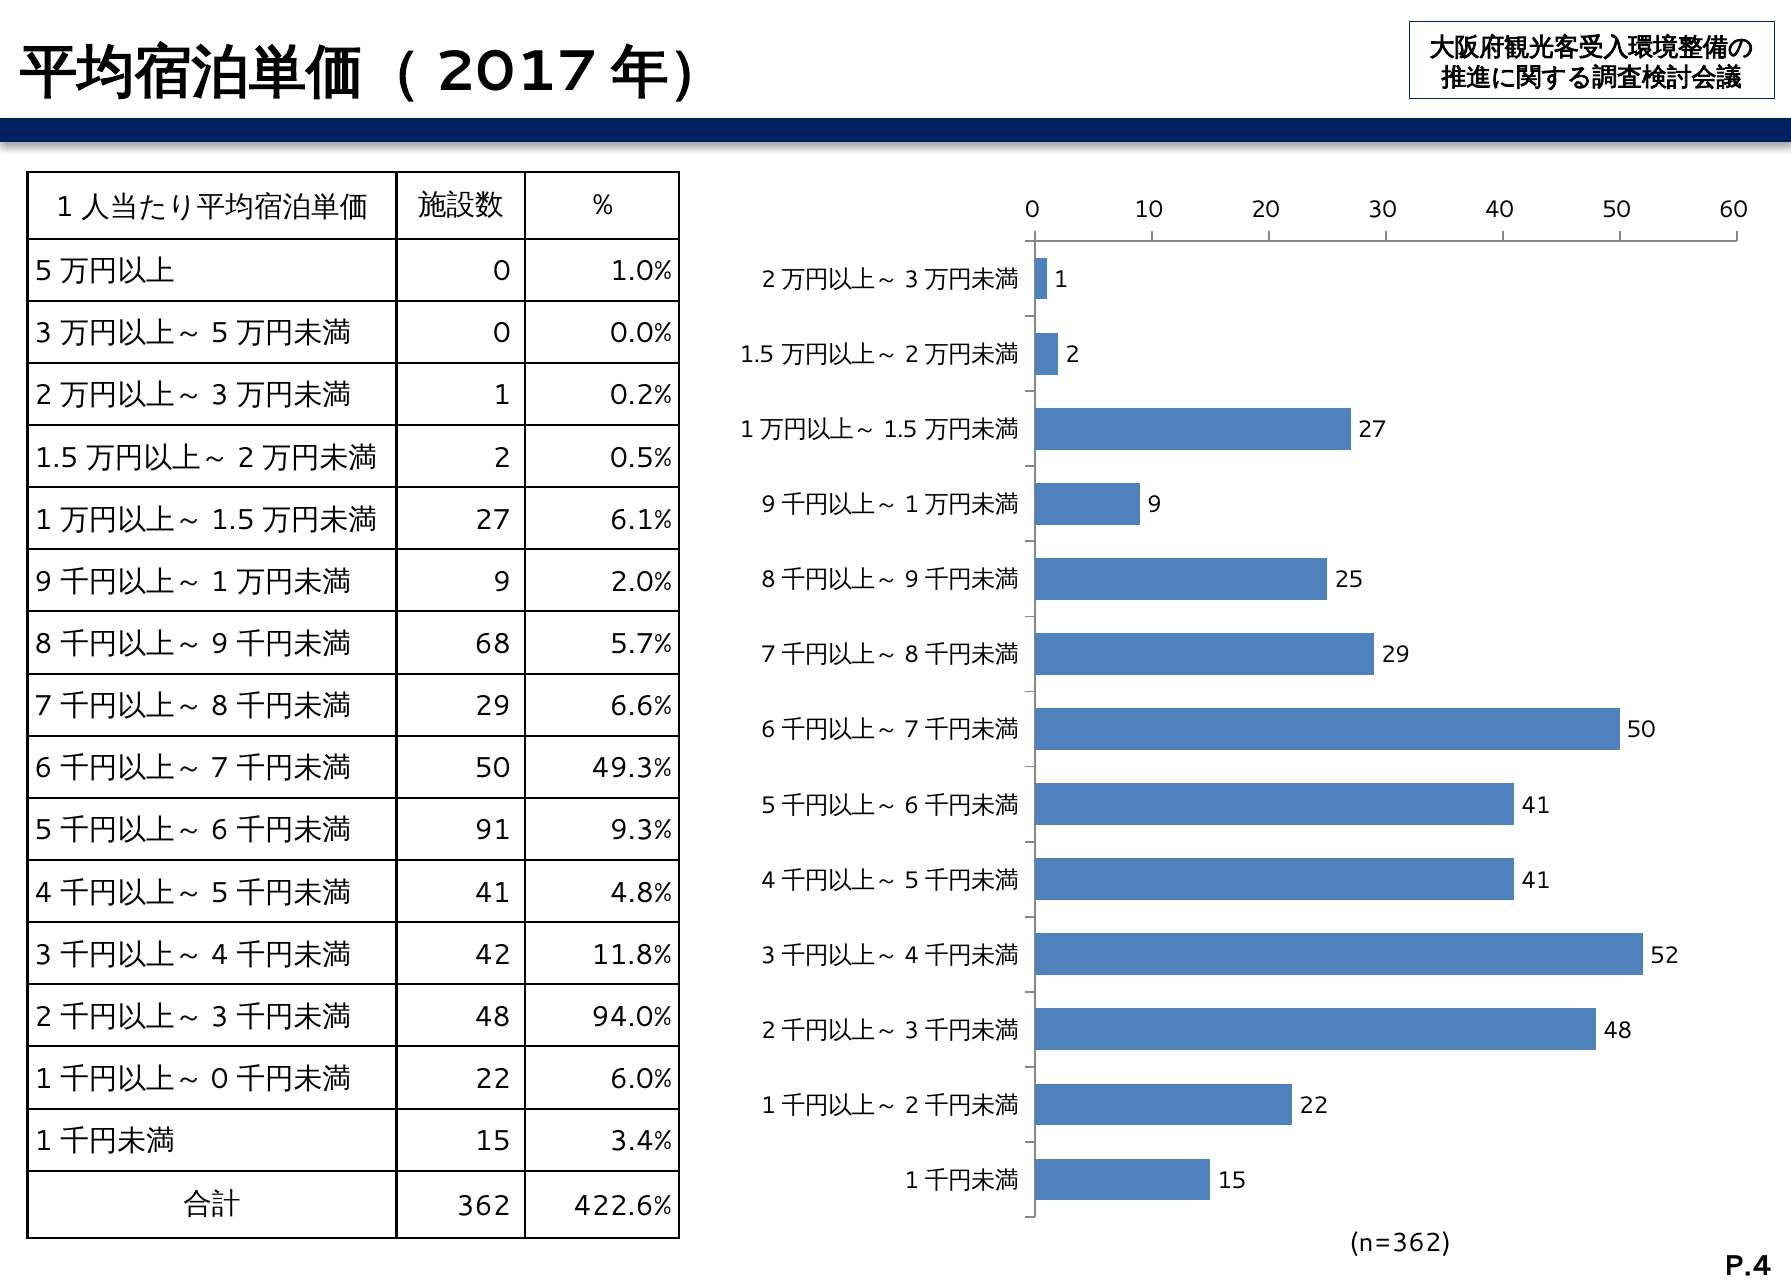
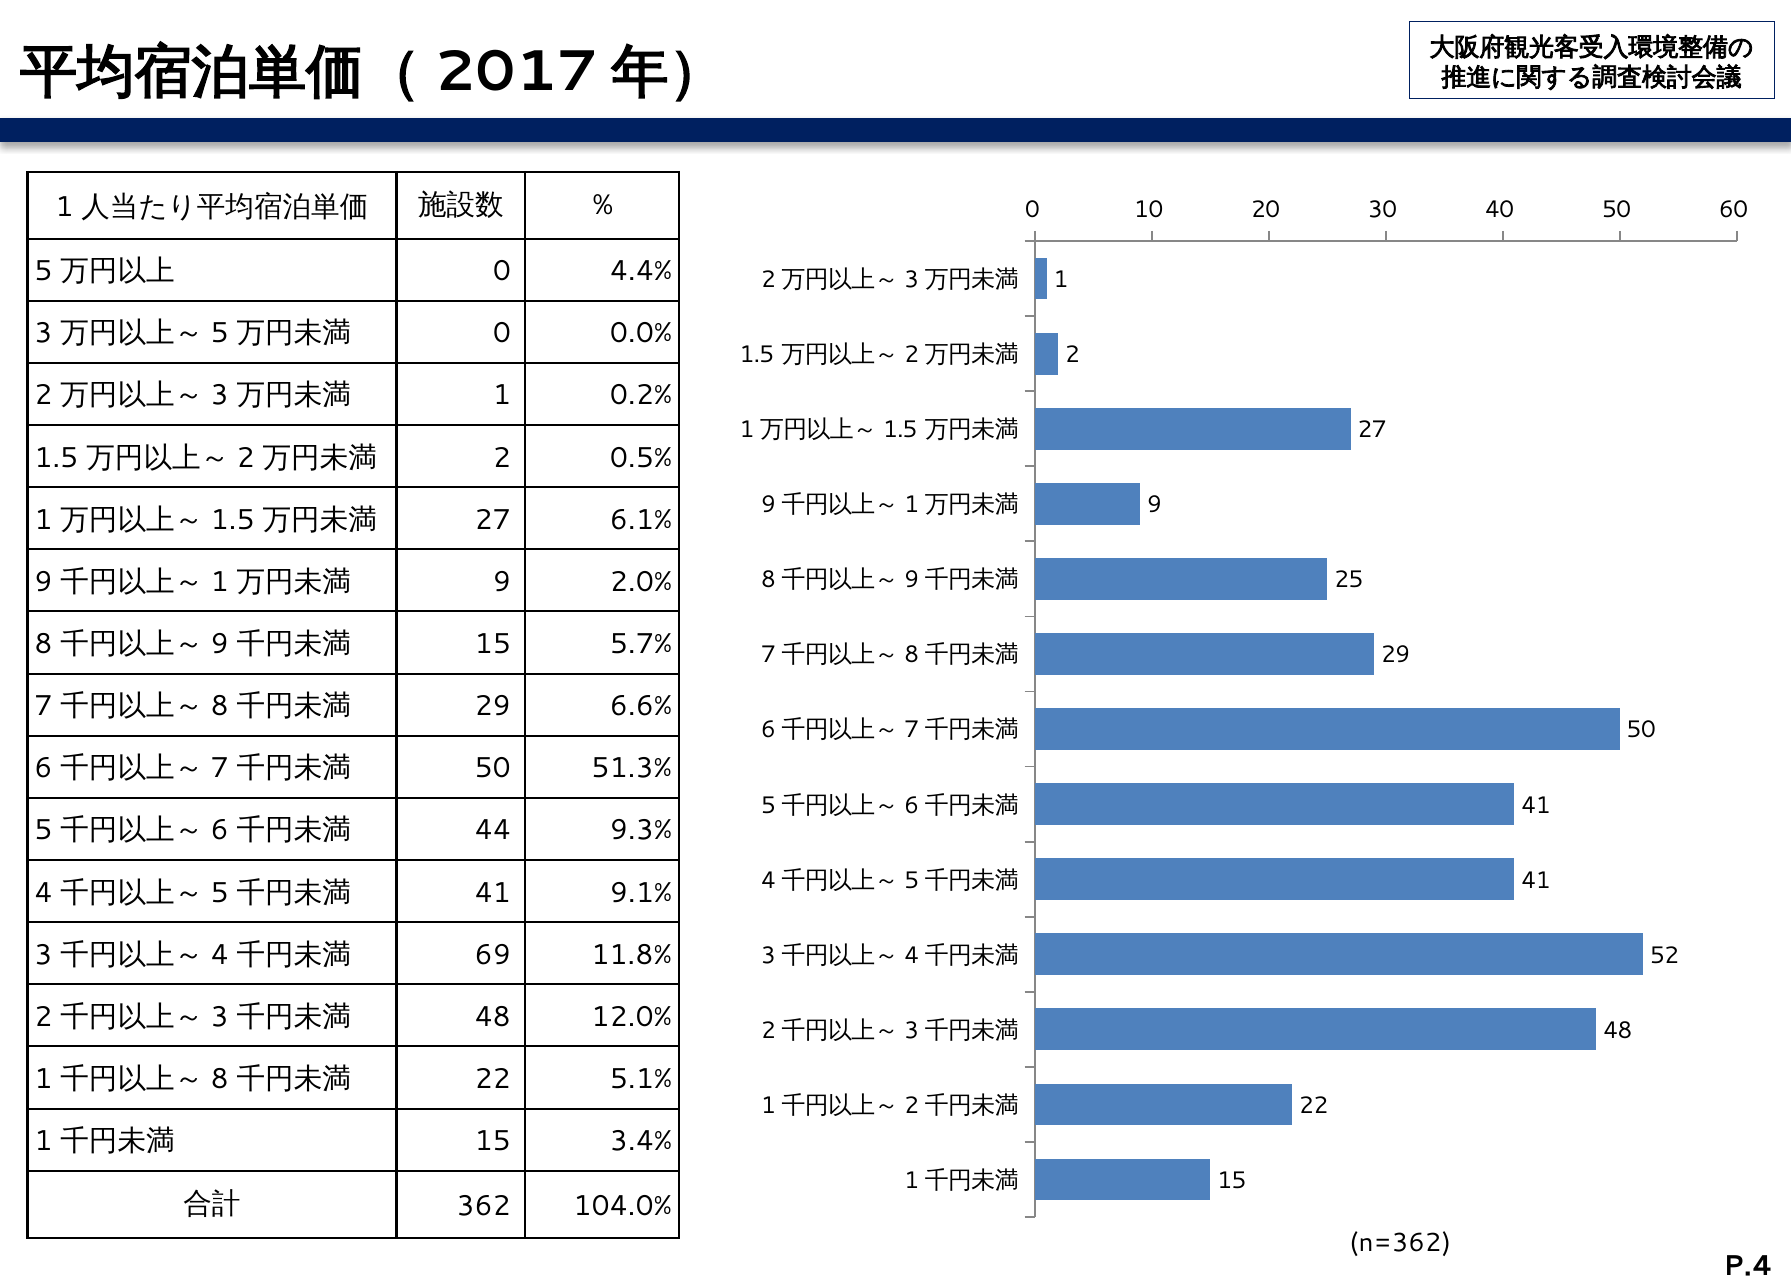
1.0%: 1.0% -> 4.4%
68 at (493, 644): 68 -> 15
49.3%: 49.3% -> 51.3%
91: 91 -> 44
4.8%: 4.8% -> 9.1%
42: 42 -> 69
94.0%: 94.0% -> 12.0%
0 at (220, 1079): 0 -> 8
6.0%: 6.0% -> 5.1%
422.6%: 422.6% -> 104.0%
